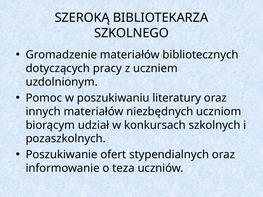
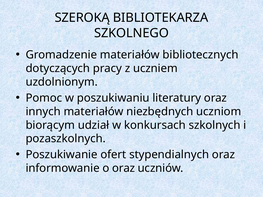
o teza: teza -> oraz
